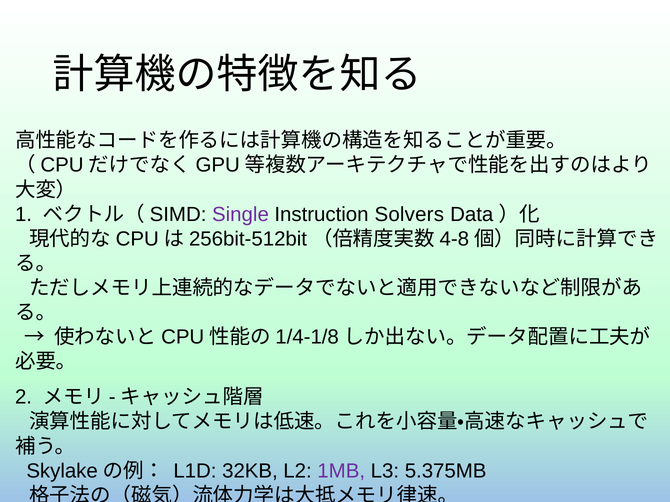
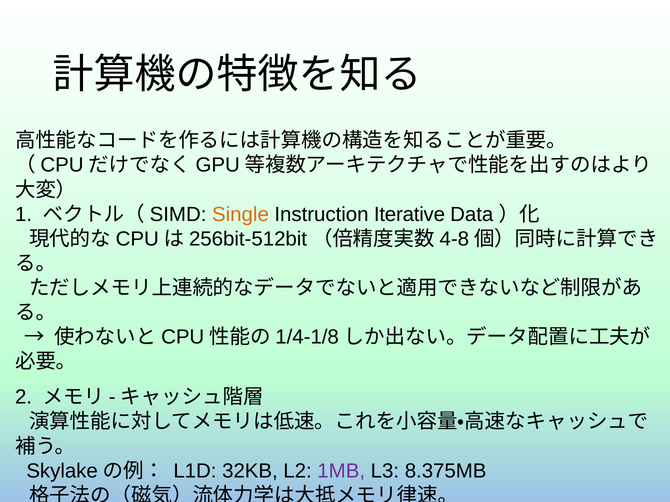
Single colour: purple -> orange
Solvers: Solvers -> Iterative
5.375MB: 5.375MB -> 8.375MB
